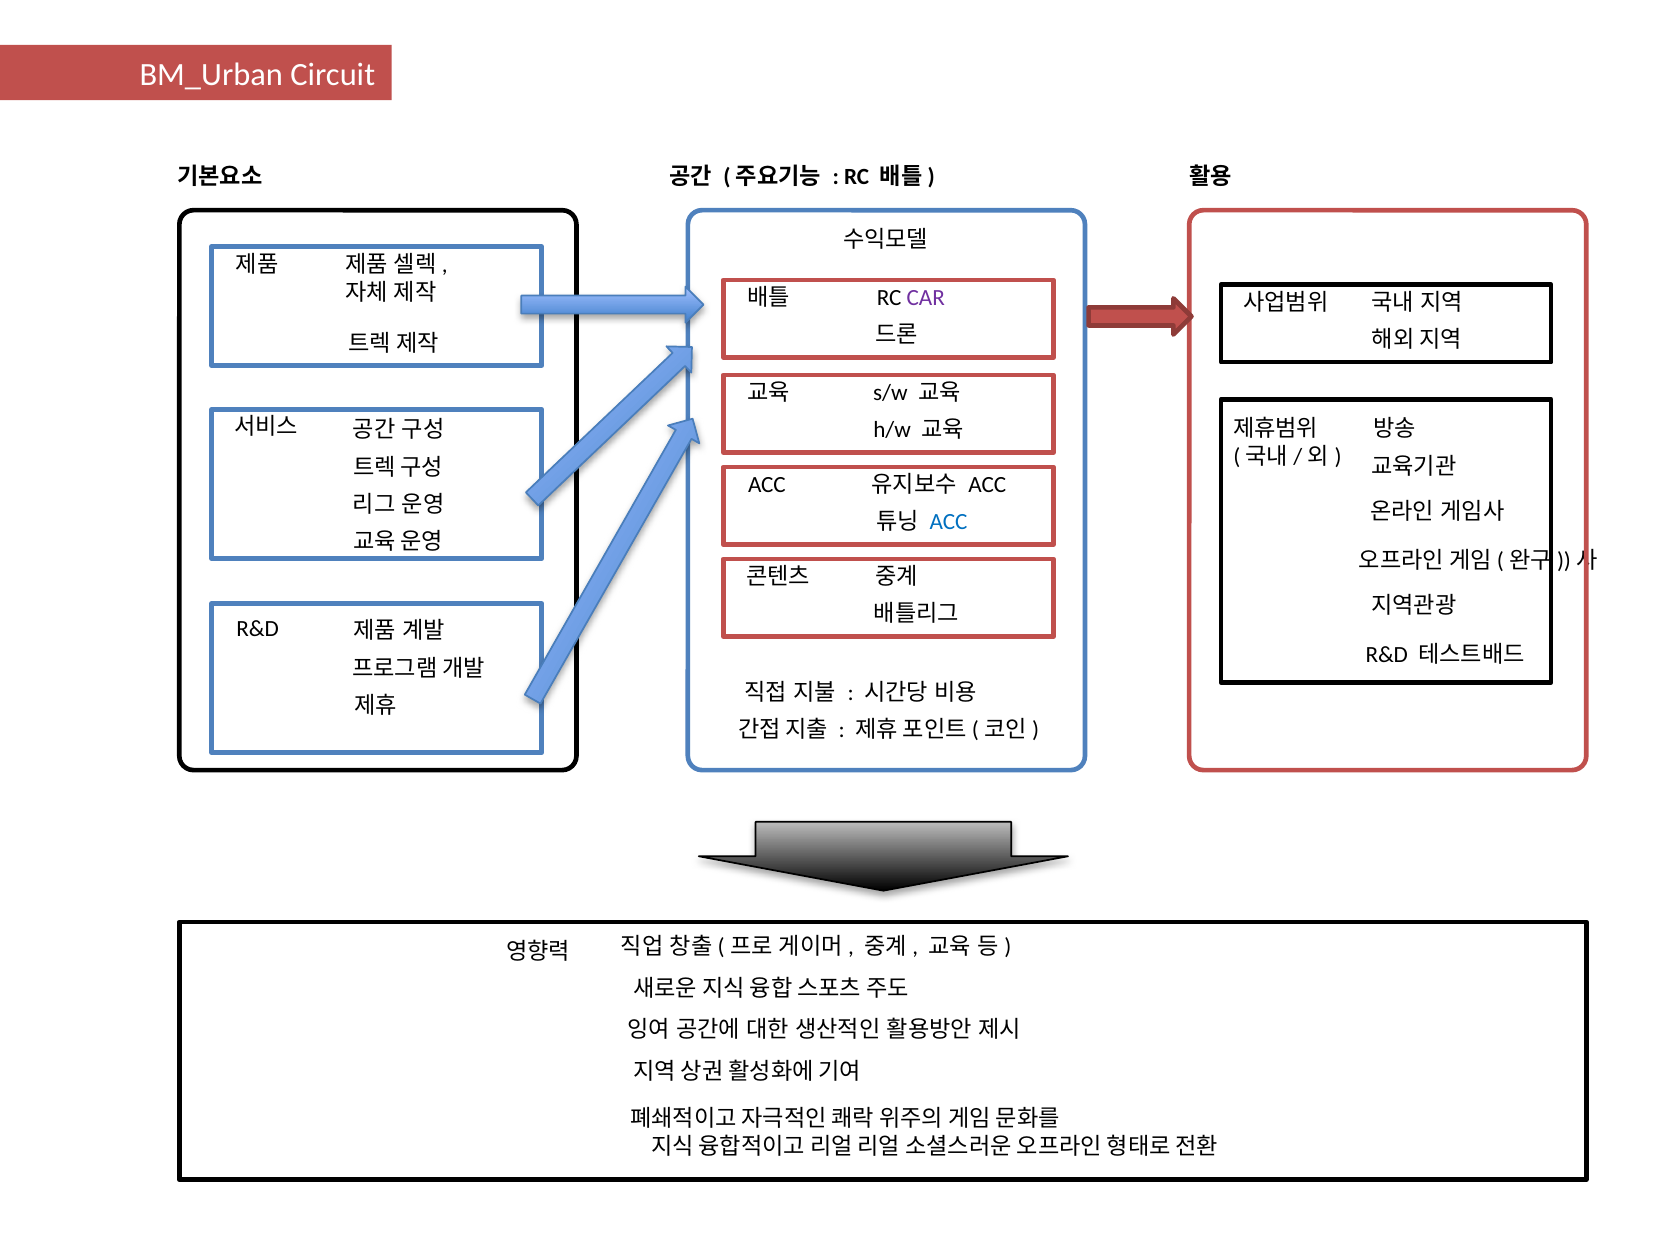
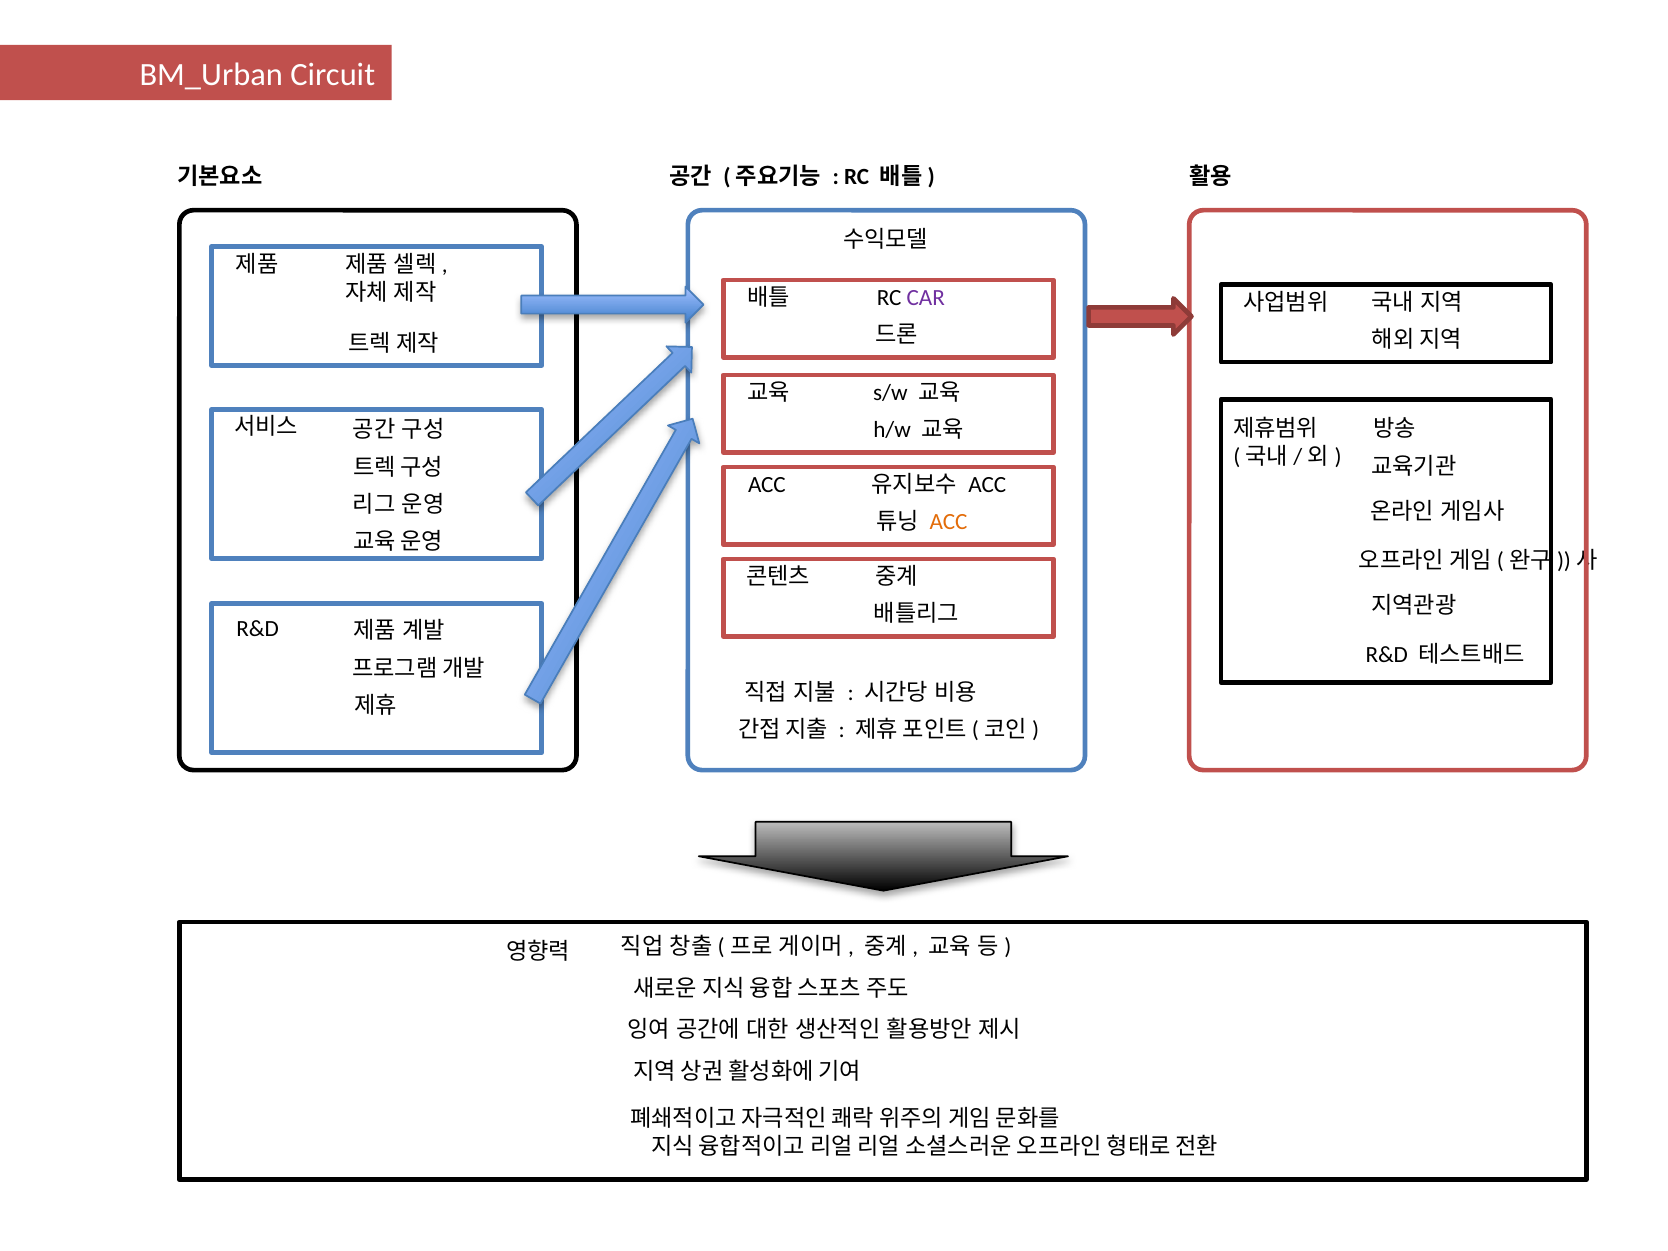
ACC at (949, 522) colour: blue -> orange
